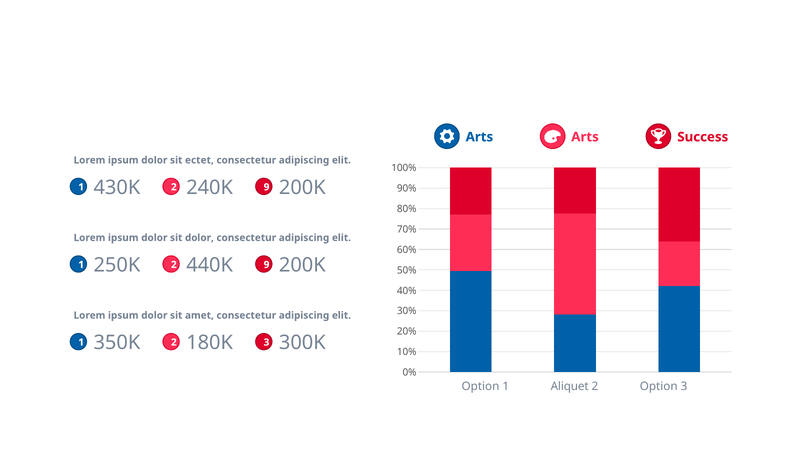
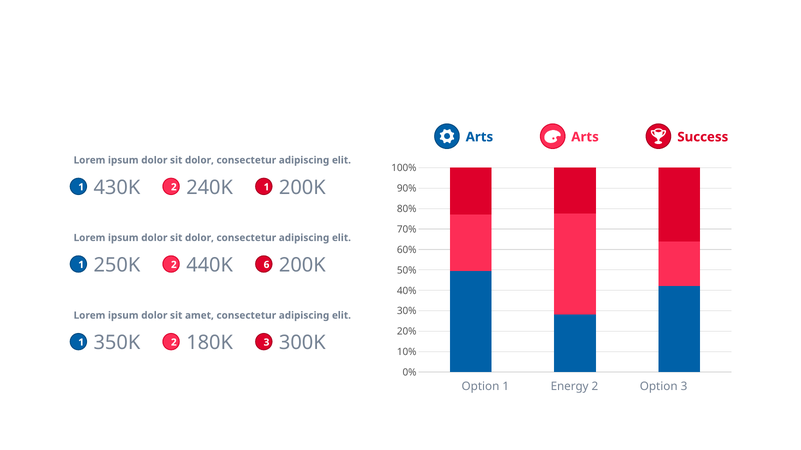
ectet at (199, 160): ectet -> dolor
430K 9: 9 -> 1
250K 9: 9 -> 6
Aliquet: Aliquet -> Energy
